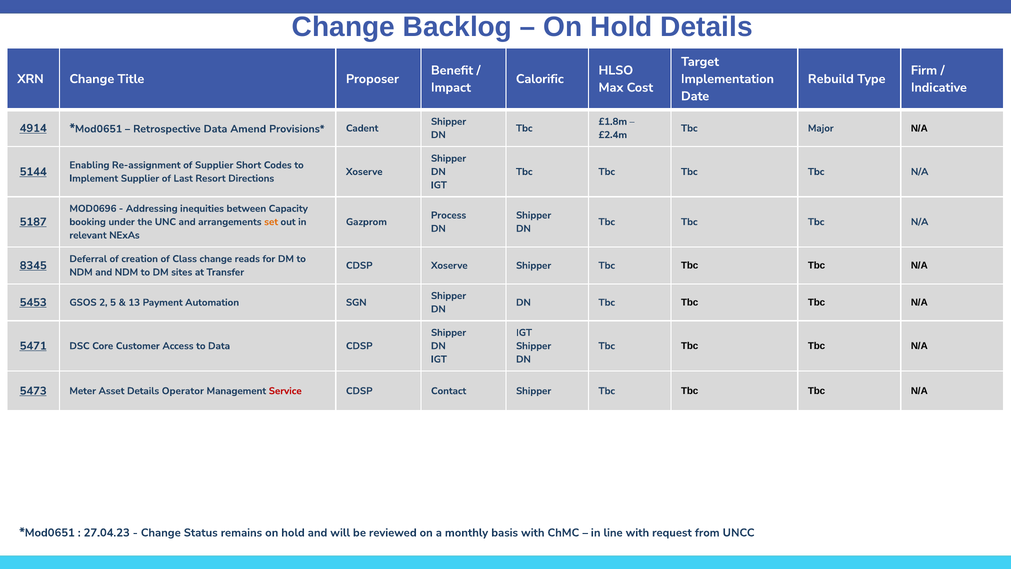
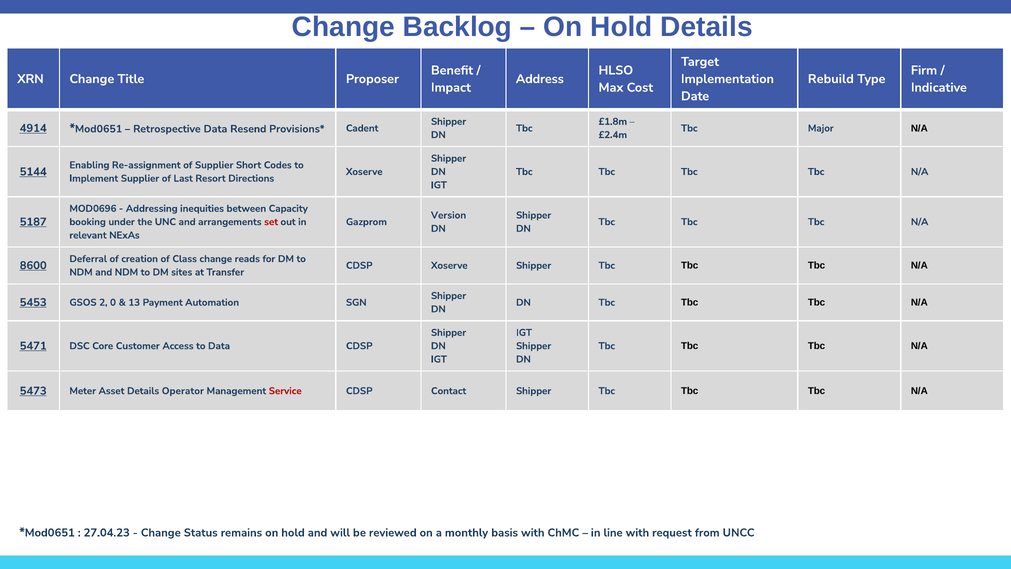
Calorific: Calorific -> Address
Amend: Amend -> Resend
Process: Process -> Version
set colour: orange -> red
8345: 8345 -> 8600
5: 5 -> 0
